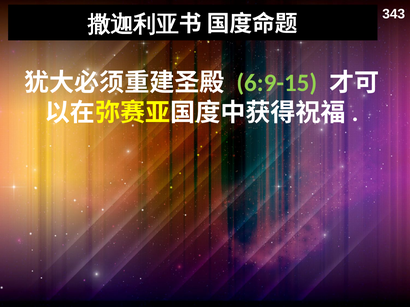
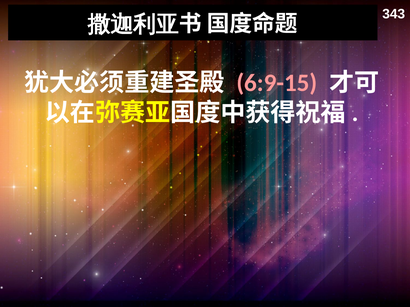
6:9-15 colour: light green -> pink
